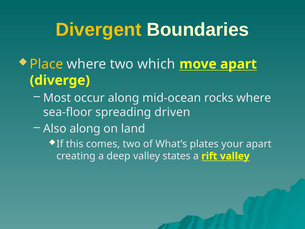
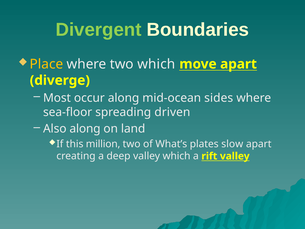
Divergent colour: yellow -> light green
rocks: rocks -> sides
comes: comes -> million
your: your -> slow
valley states: states -> which
